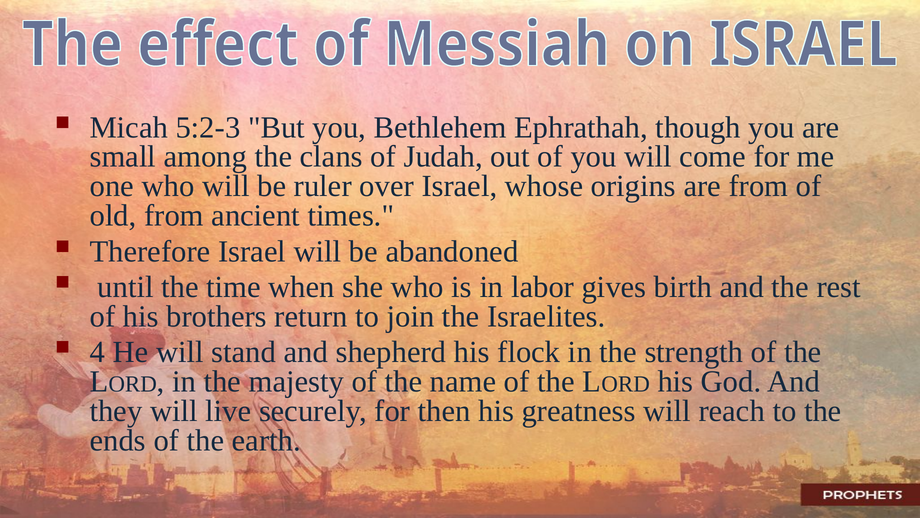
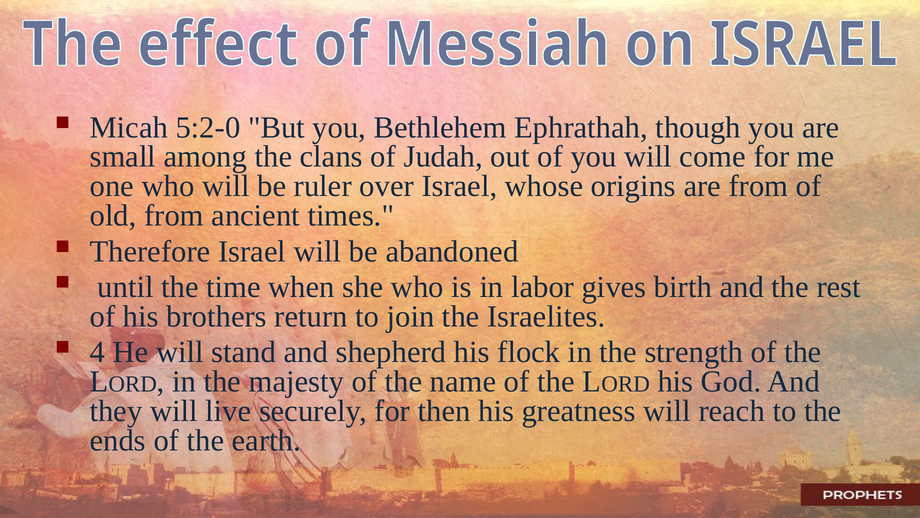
5:2-3: 5:2-3 -> 5:2-0
